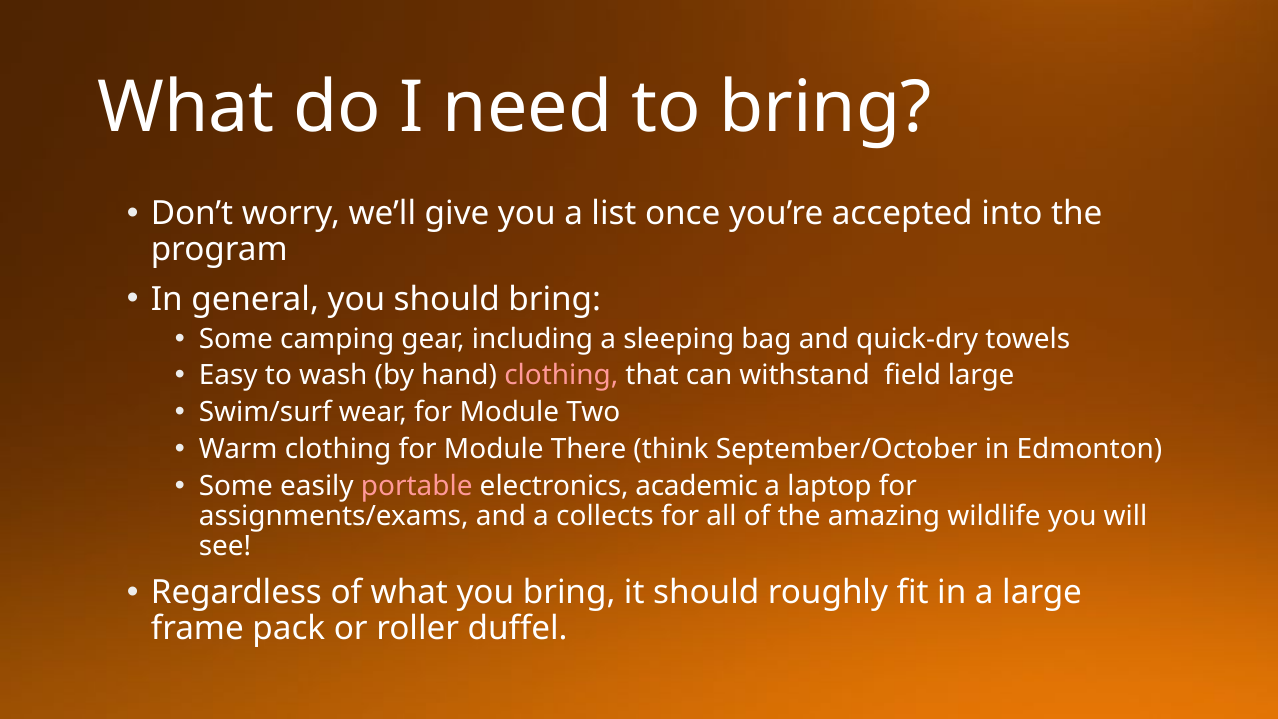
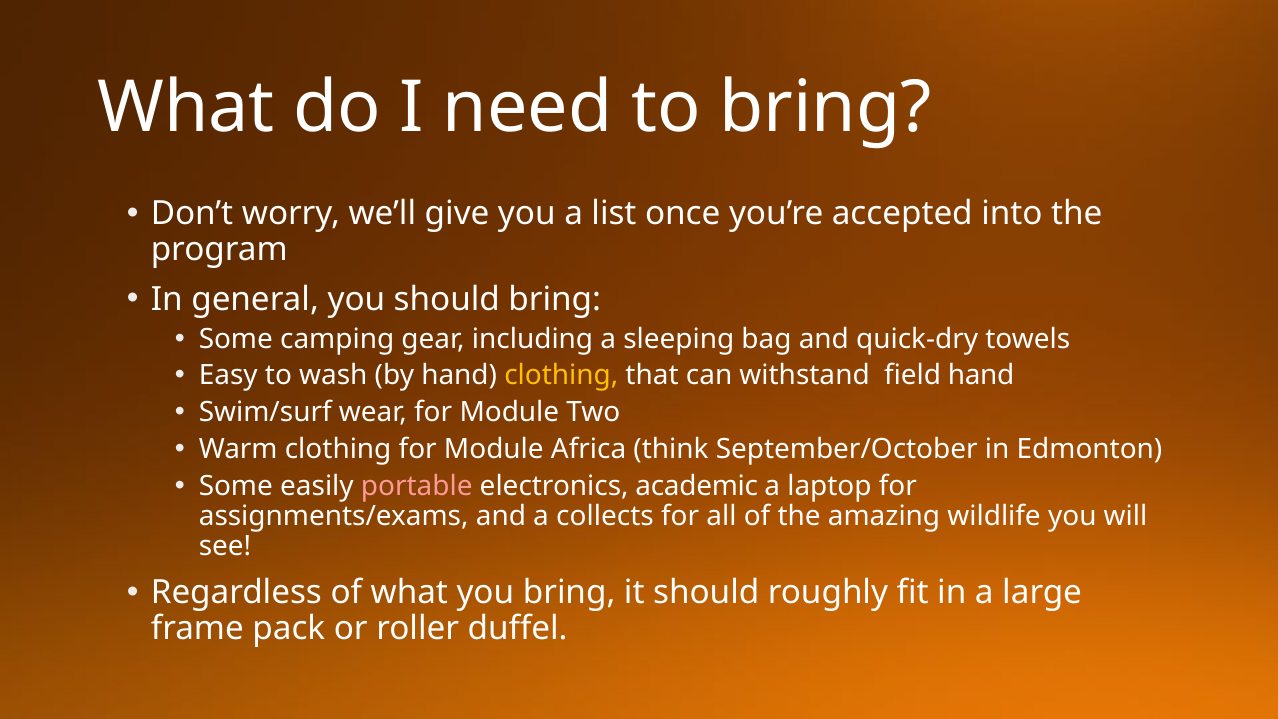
clothing at (561, 376) colour: pink -> yellow
field large: large -> hand
There: There -> Africa
